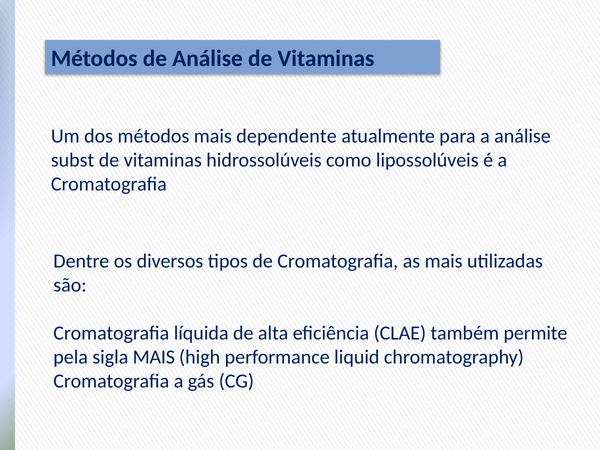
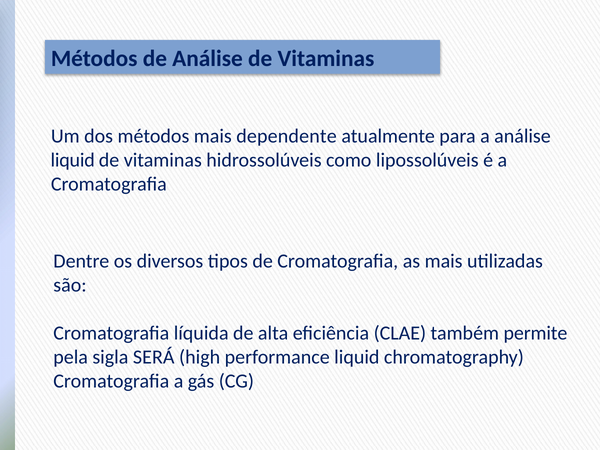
subst at (73, 160): subst -> liquid
sigla MAIS: MAIS -> SERÁ
